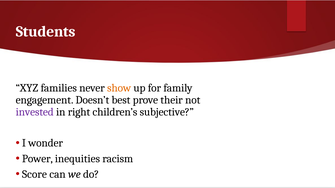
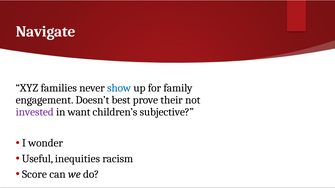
Students: Students -> Navigate
show colour: orange -> blue
right: right -> want
Power: Power -> Useful
